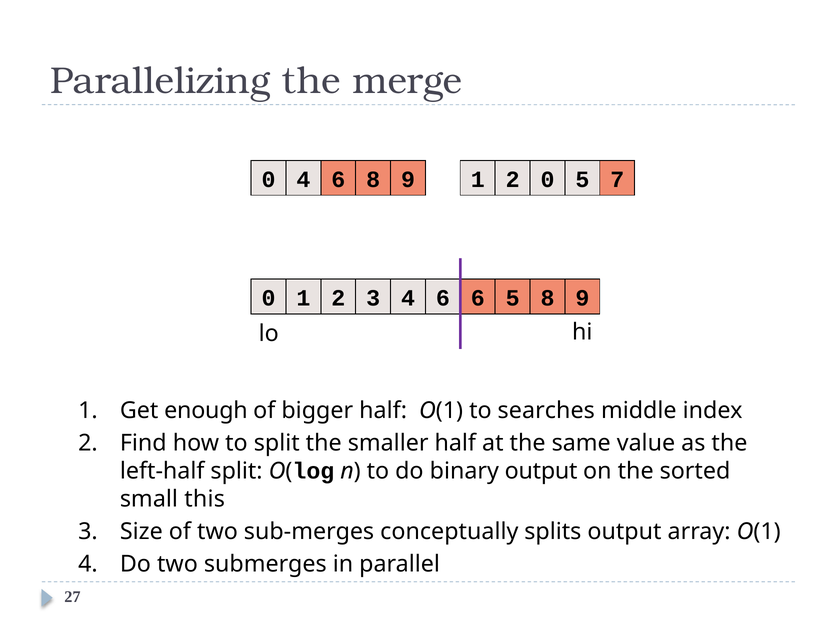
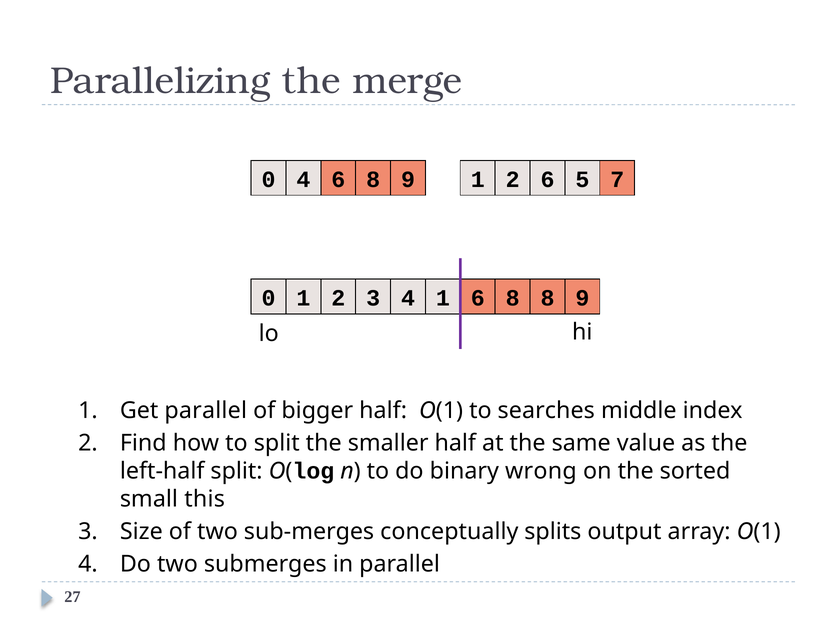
2 0: 0 -> 6
3 4 6: 6 -> 1
5 at (513, 298): 5 -> 8
Get enough: enough -> parallel
binary output: output -> wrong
